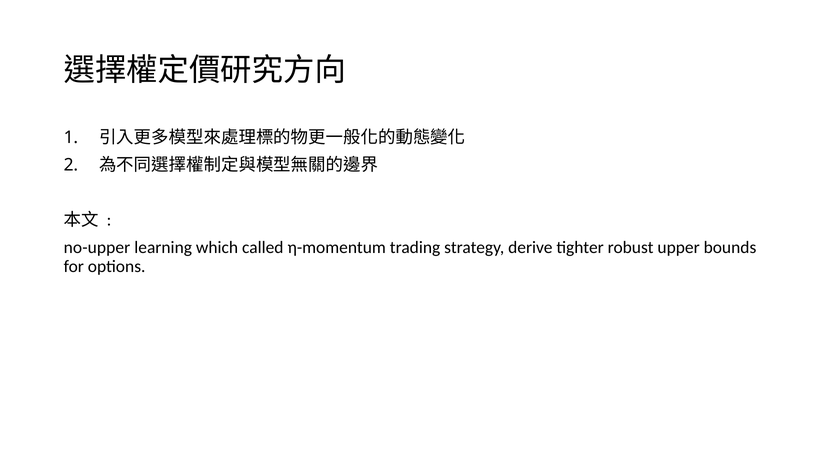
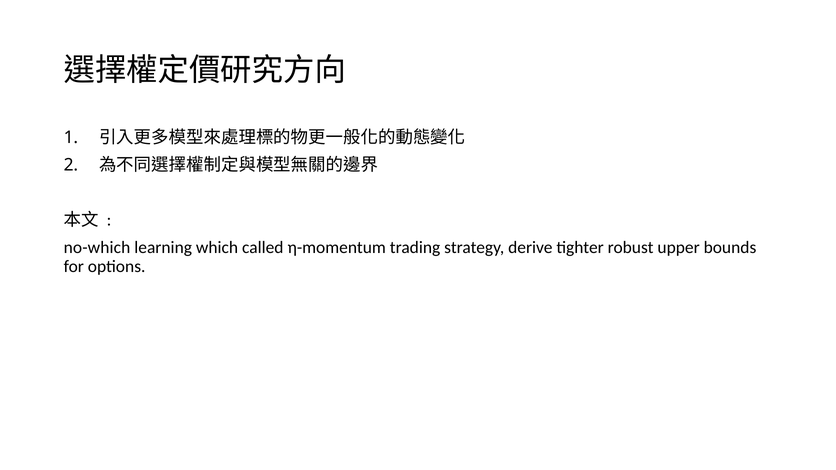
no-upper: no-upper -> no-which
